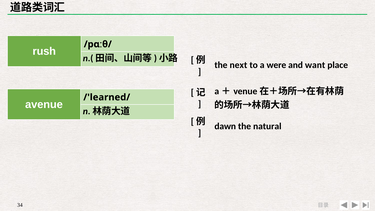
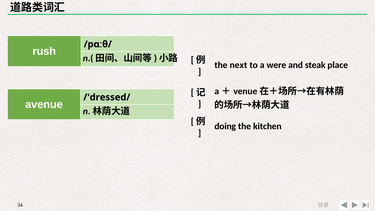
want: want -> steak
/'learned/: /'learned/ -> /'dressed/
dawn: dawn -> doing
natural: natural -> kitchen
